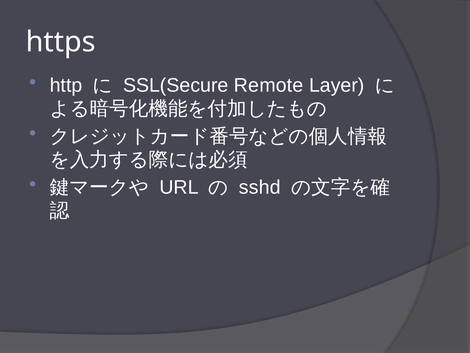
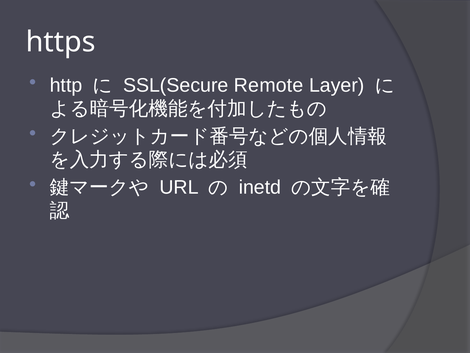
sshd: sshd -> inetd
